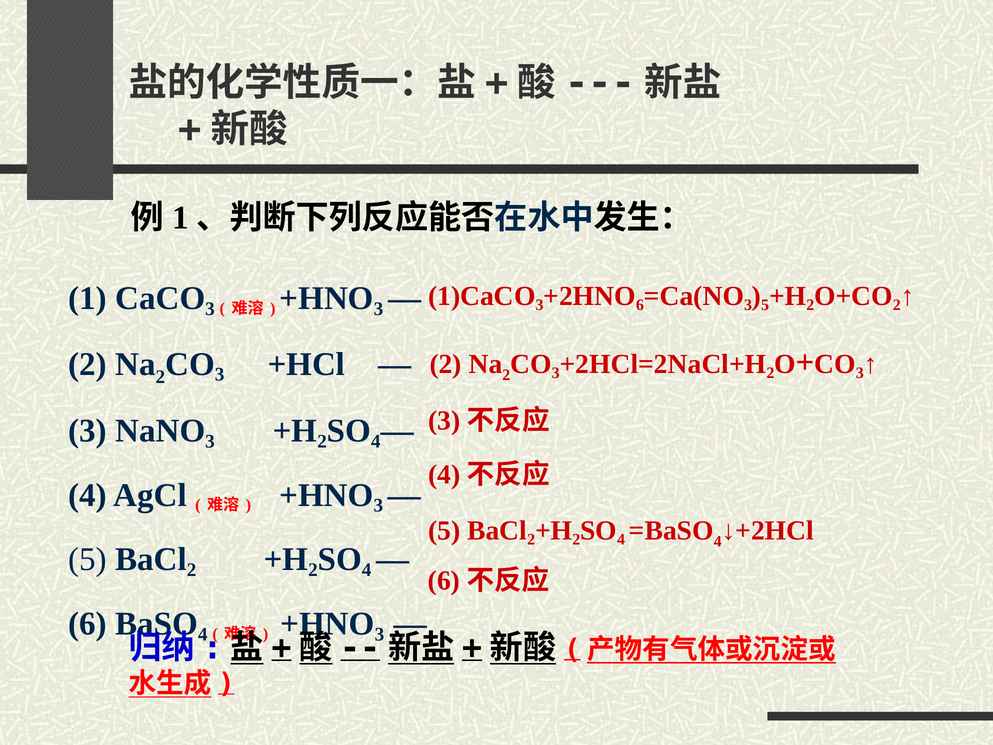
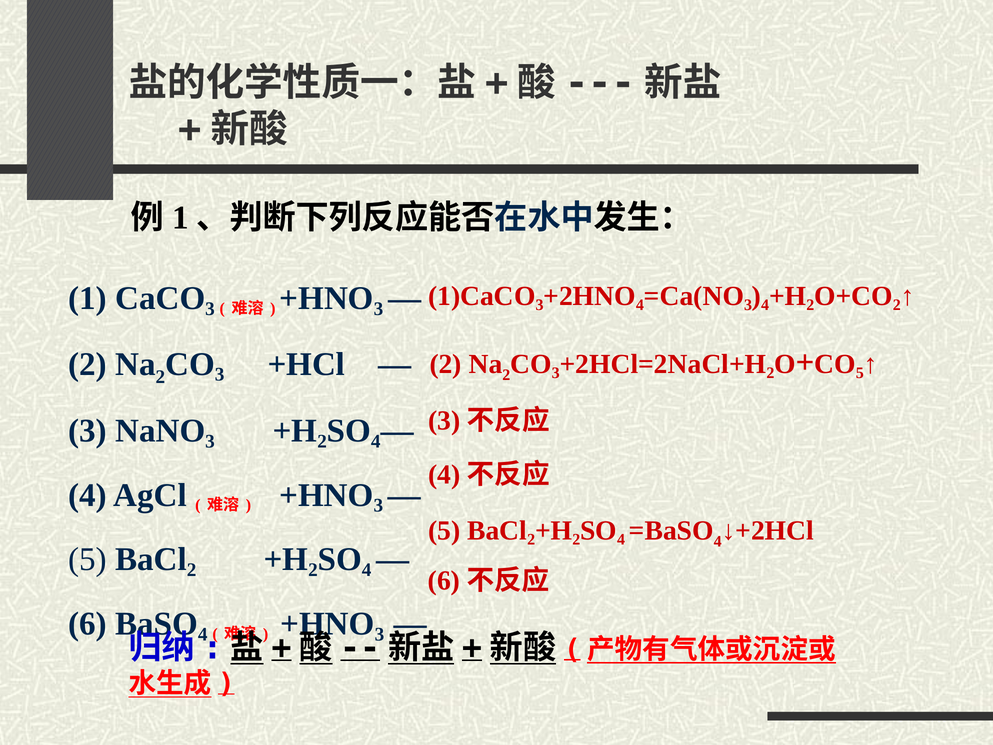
6 at (640, 305): 6 -> 4
5 at (765, 305): 5 -> 4
3 at (860, 373): 3 -> 5
